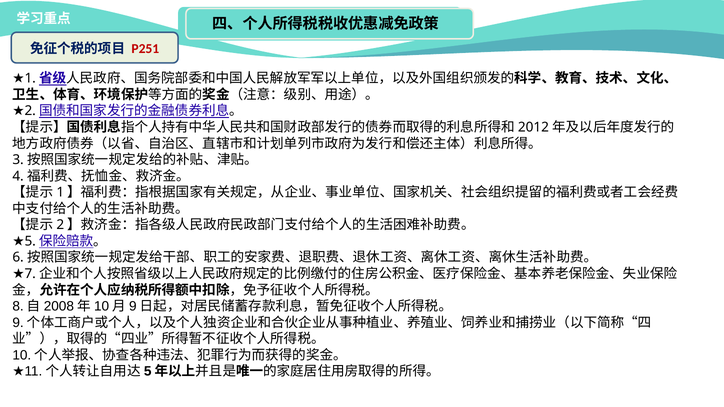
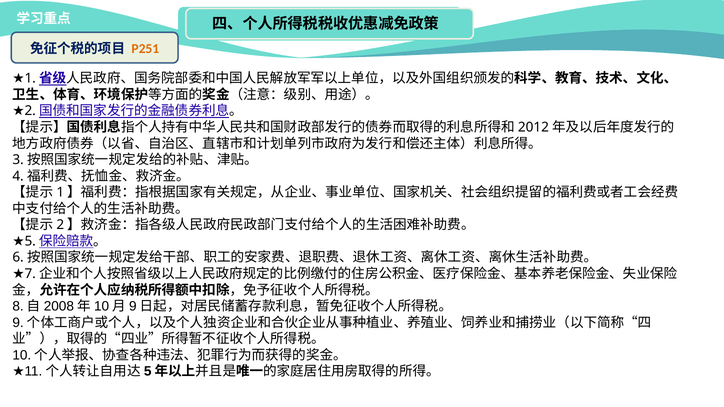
P251 colour: red -> orange
